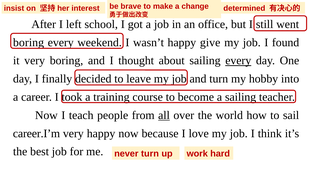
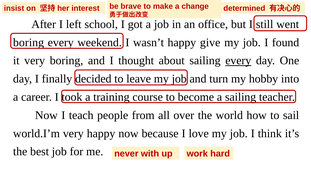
all underline: present -> none
career.I’m: career.I’m -> world.I’m
never turn: turn -> with
